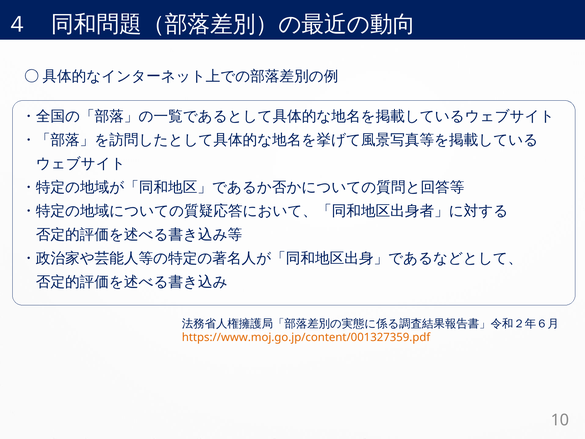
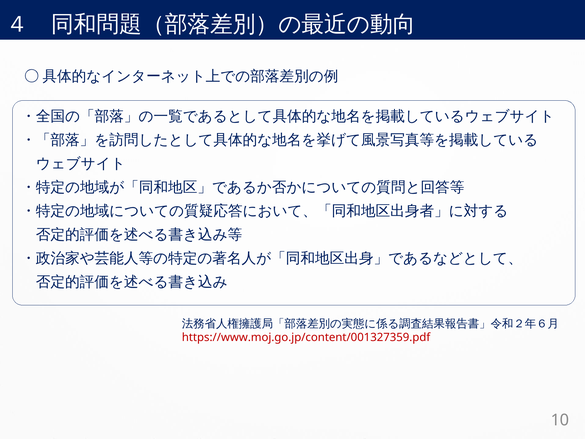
https://www.moj.go.jp/content/001327359.pdf colour: orange -> red
